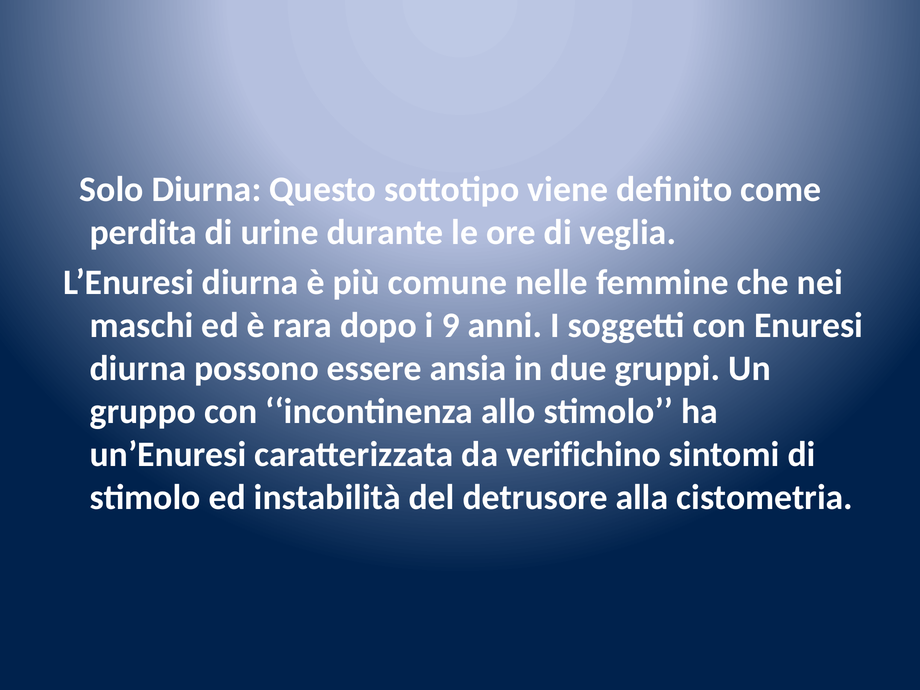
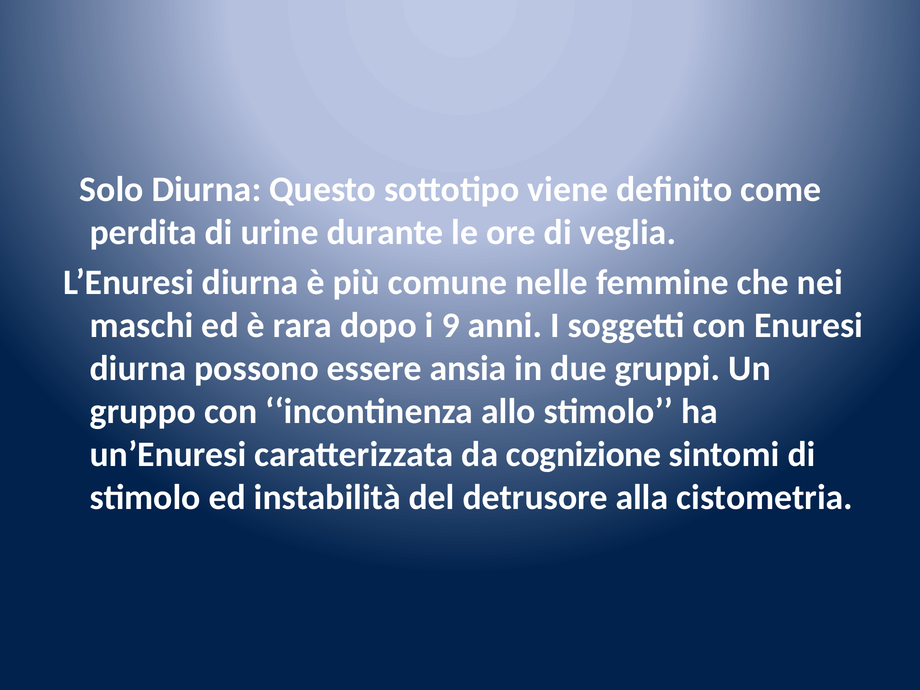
verifichino: verifichino -> cognizione
